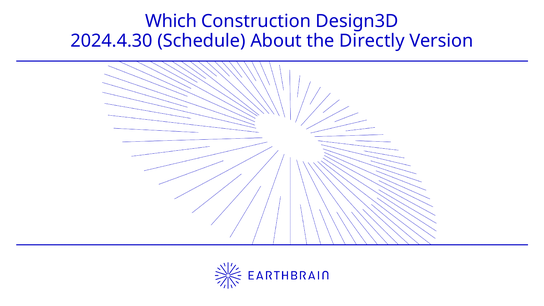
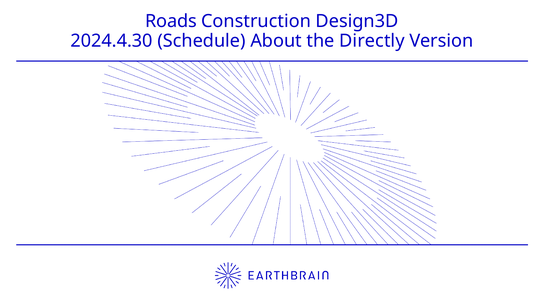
Which: Which -> Roads
